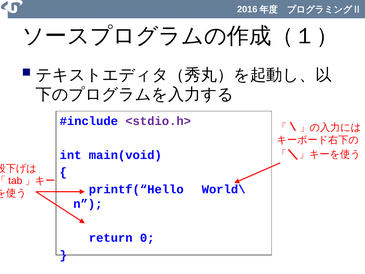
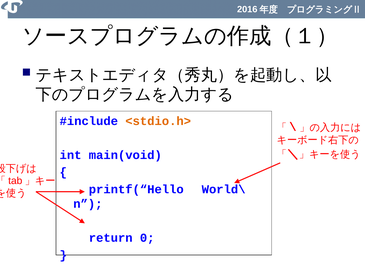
<stdio.h> colour: purple -> orange
